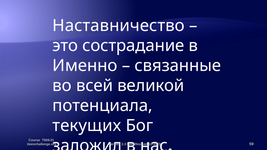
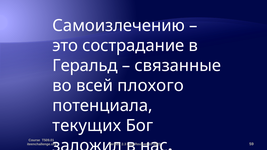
Наставничество: Наставничество -> Самоизлечению
Именно: Именно -> Геральд
великой: великой -> плохого
